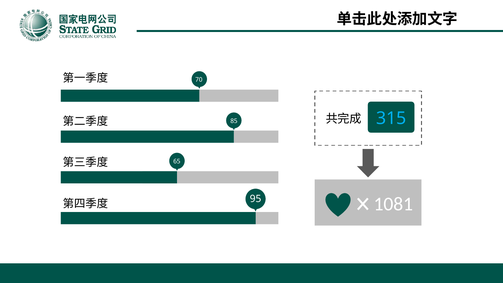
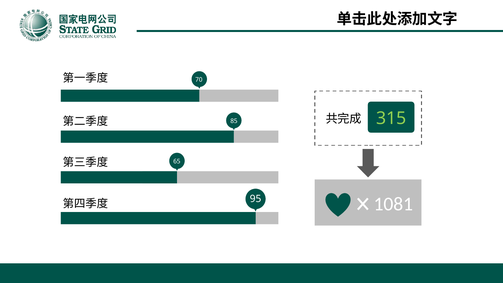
315 colour: light blue -> light green
